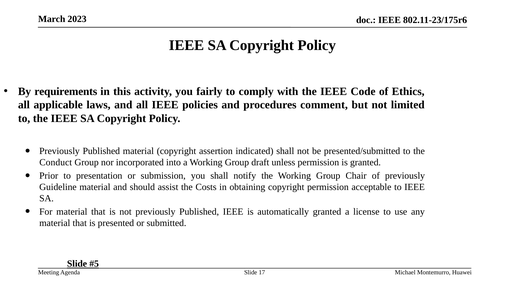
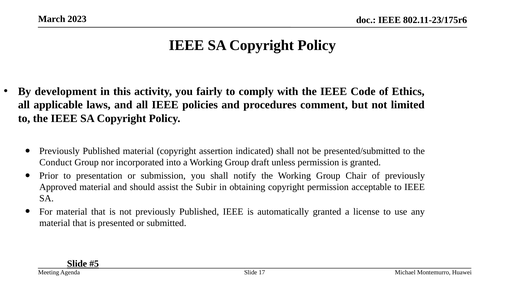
requirements: requirements -> development
Guideline: Guideline -> Approved
Costs: Costs -> Subir
